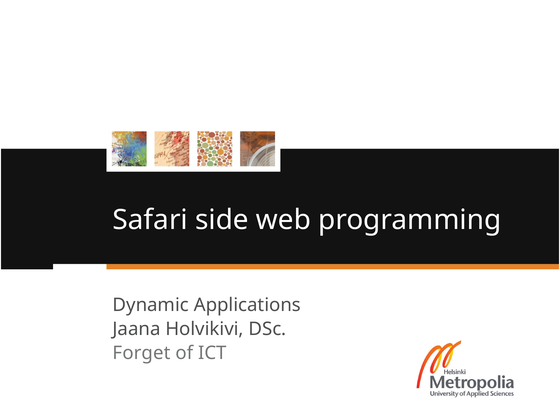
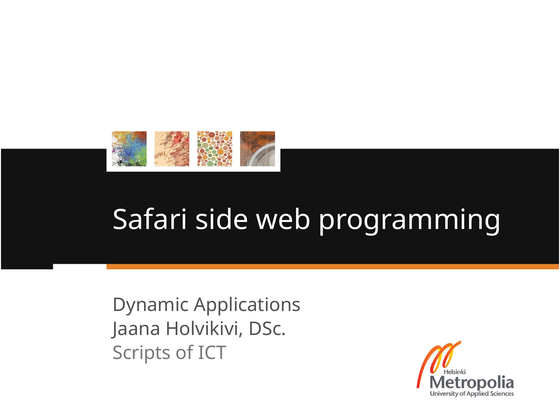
Forget: Forget -> Scripts
